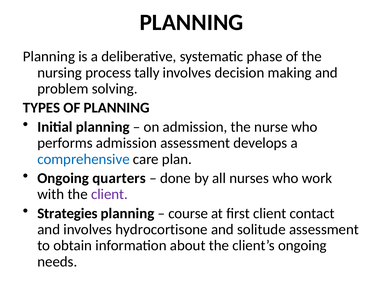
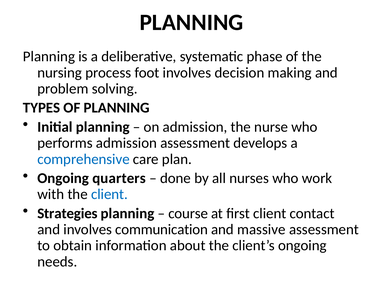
tally: tally -> foot
client at (109, 194) colour: purple -> blue
hydrocortisone: hydrocortisone -> communication
solitude: solitude -> massive
